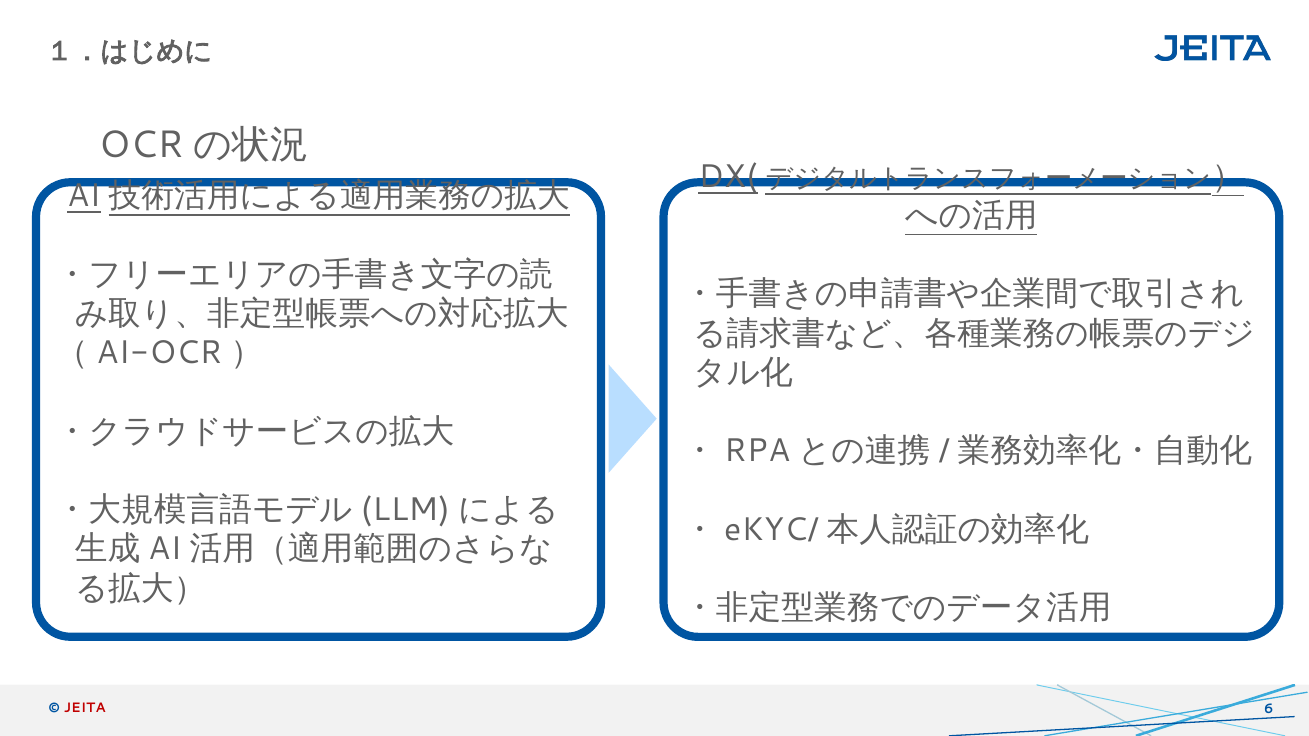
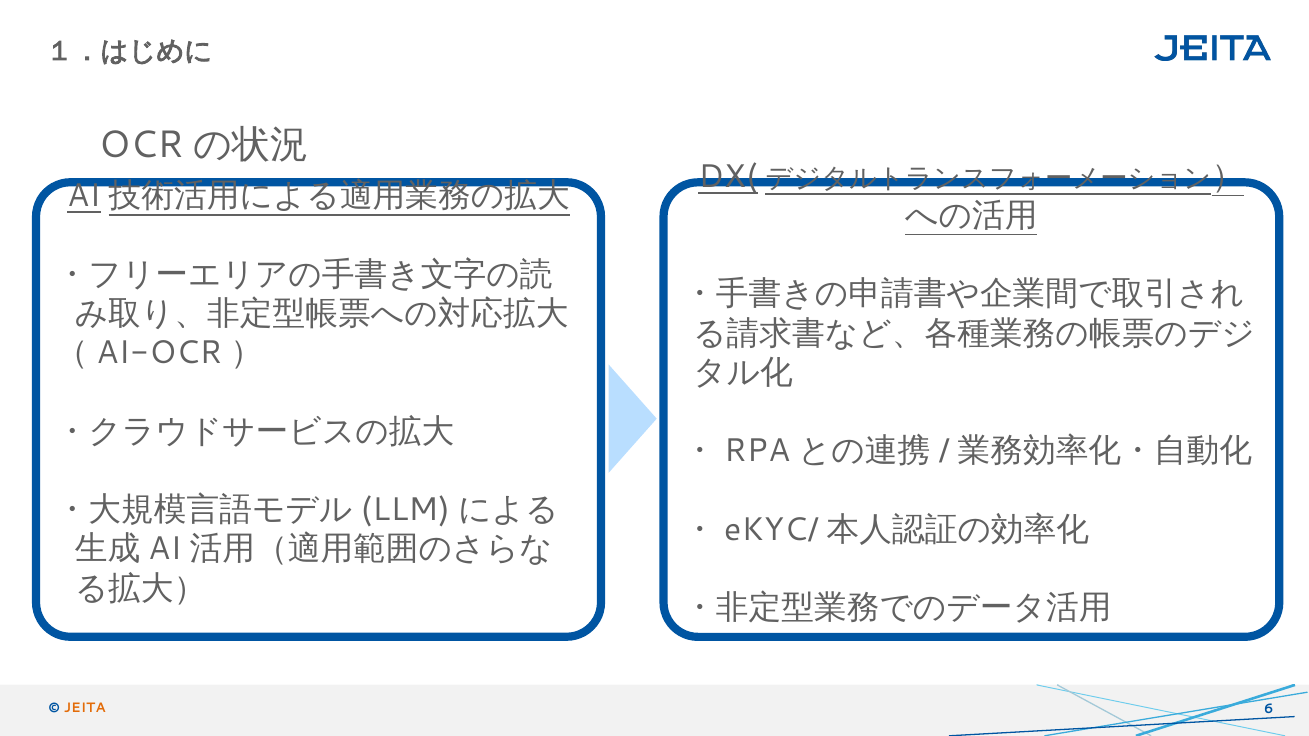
JEITA colour: red -> orange
